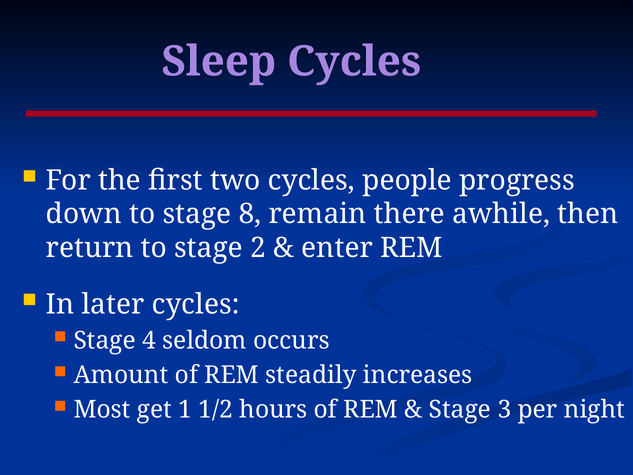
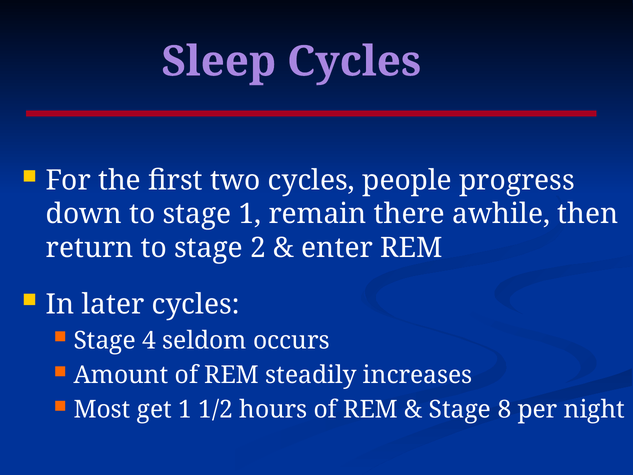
stage 8: 8 -> 1
3: 3 -> 8
